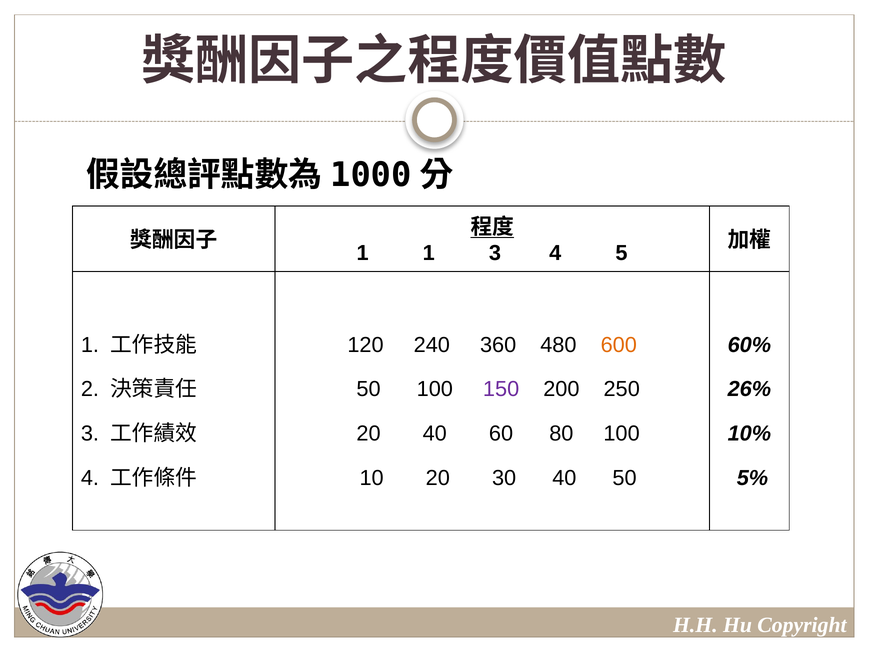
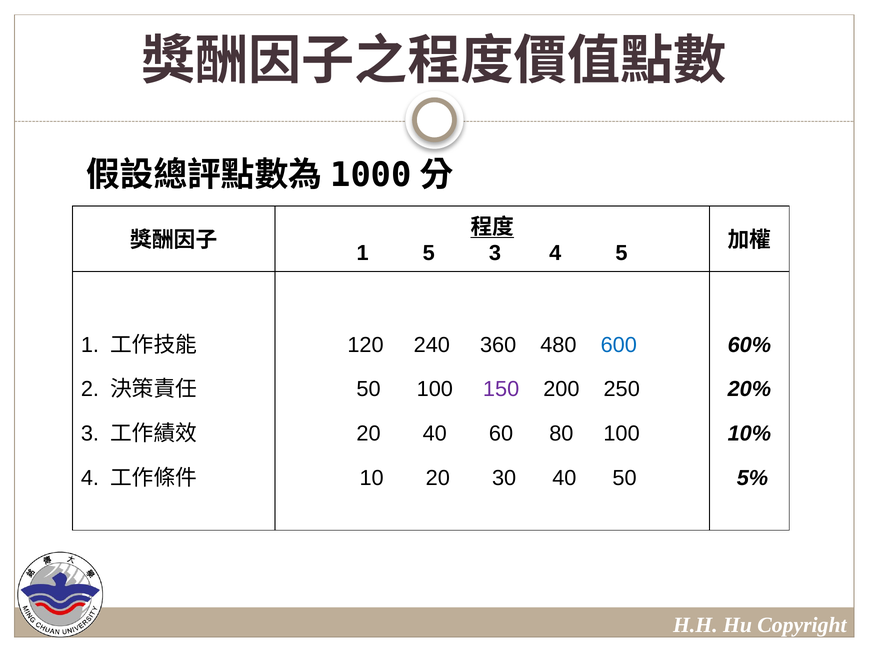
1 1: 1 -> 5
600 colour: orange -> blue
26%: 26% -> 20%
